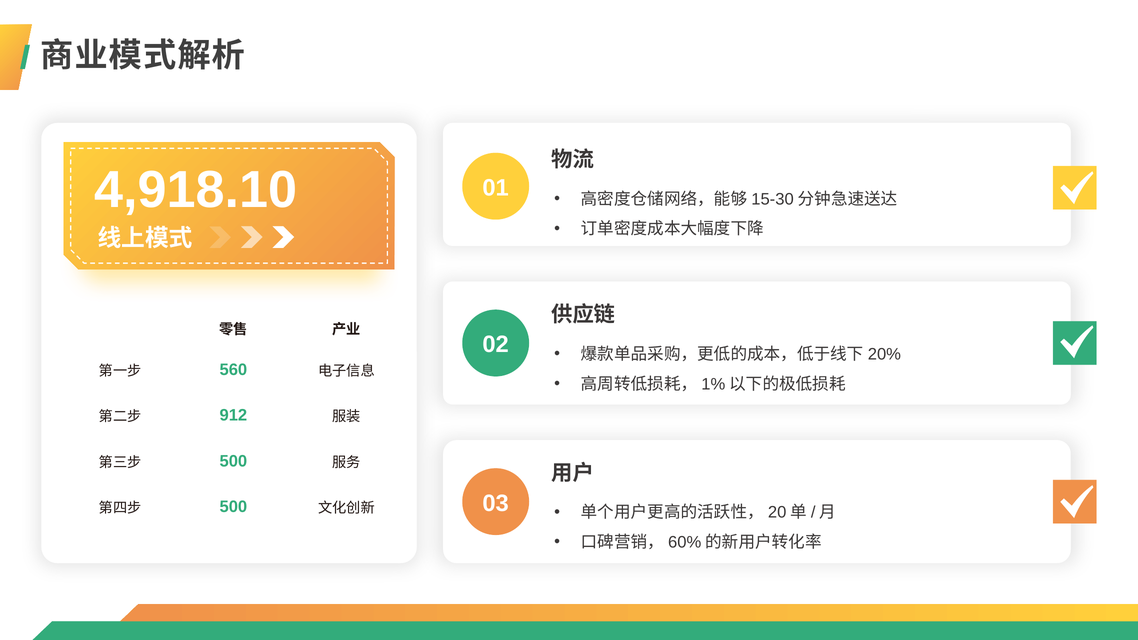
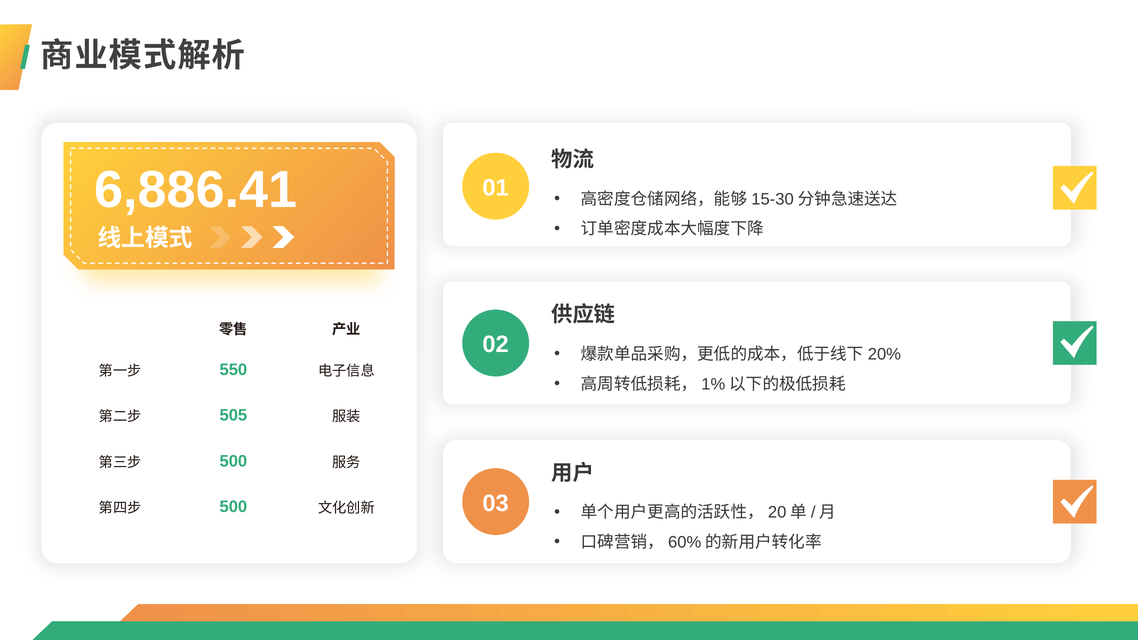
4,918.10: 4,918.10 -> 6,886.41
560: 560 -> 550
912: 912 -> 505
